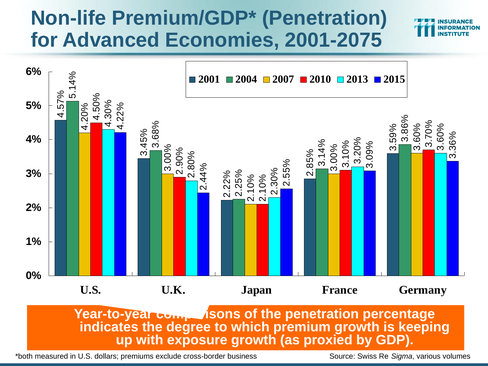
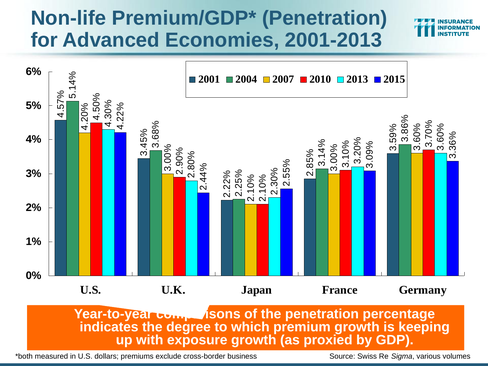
2001-2075: 2001-2075 -> 2001-2013
